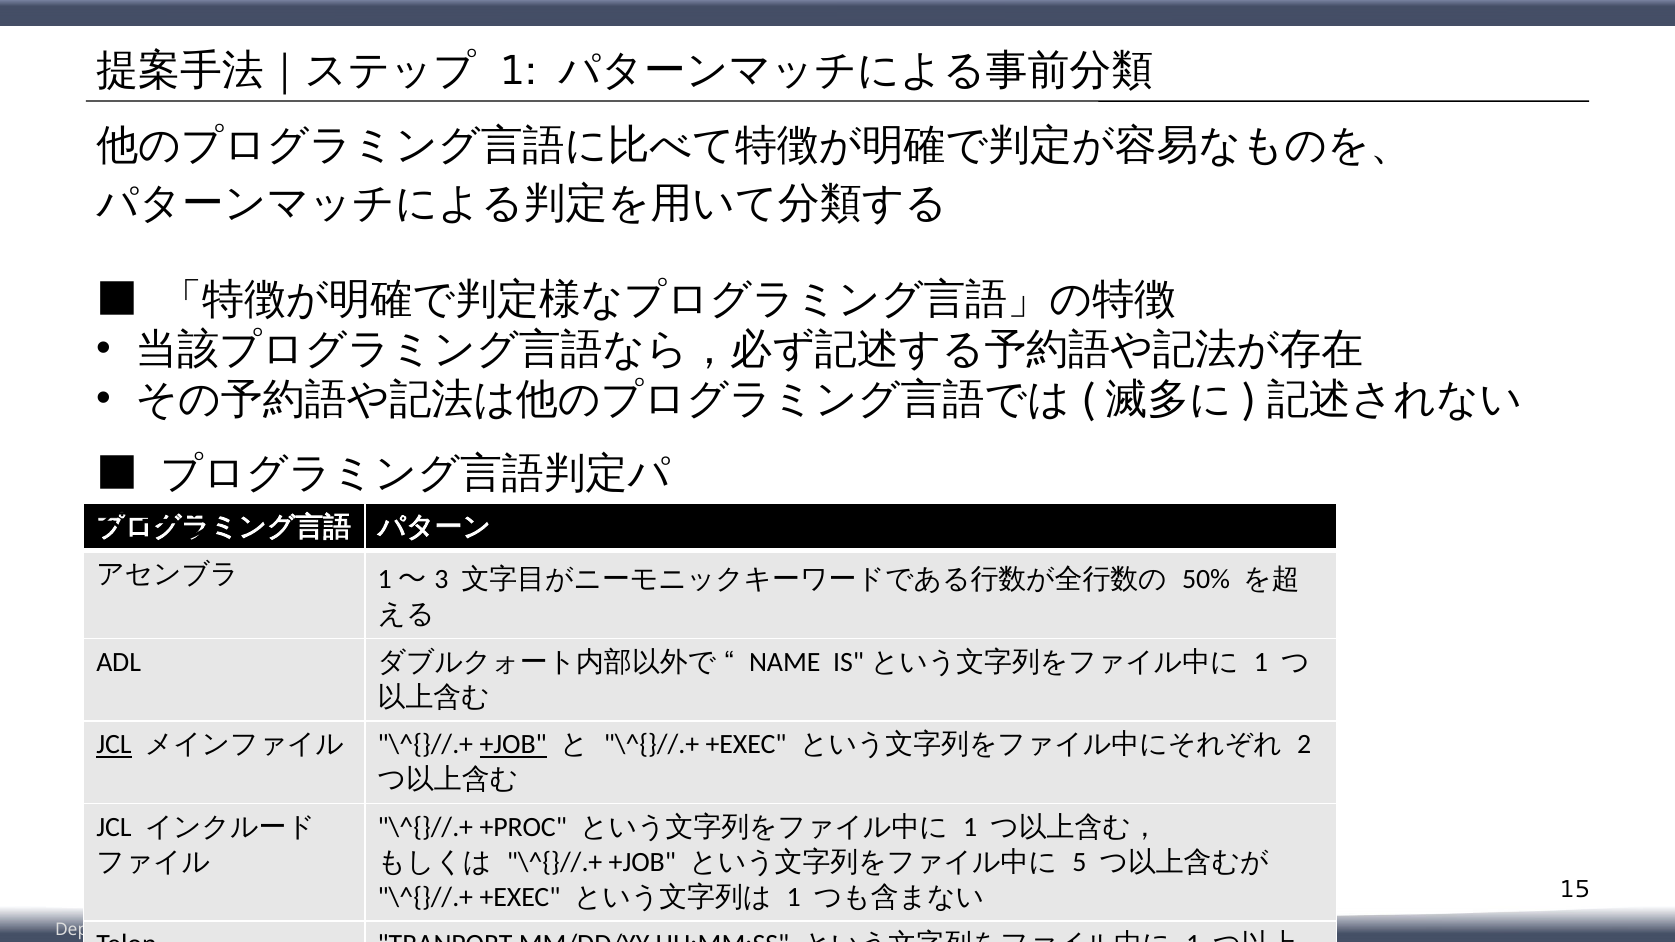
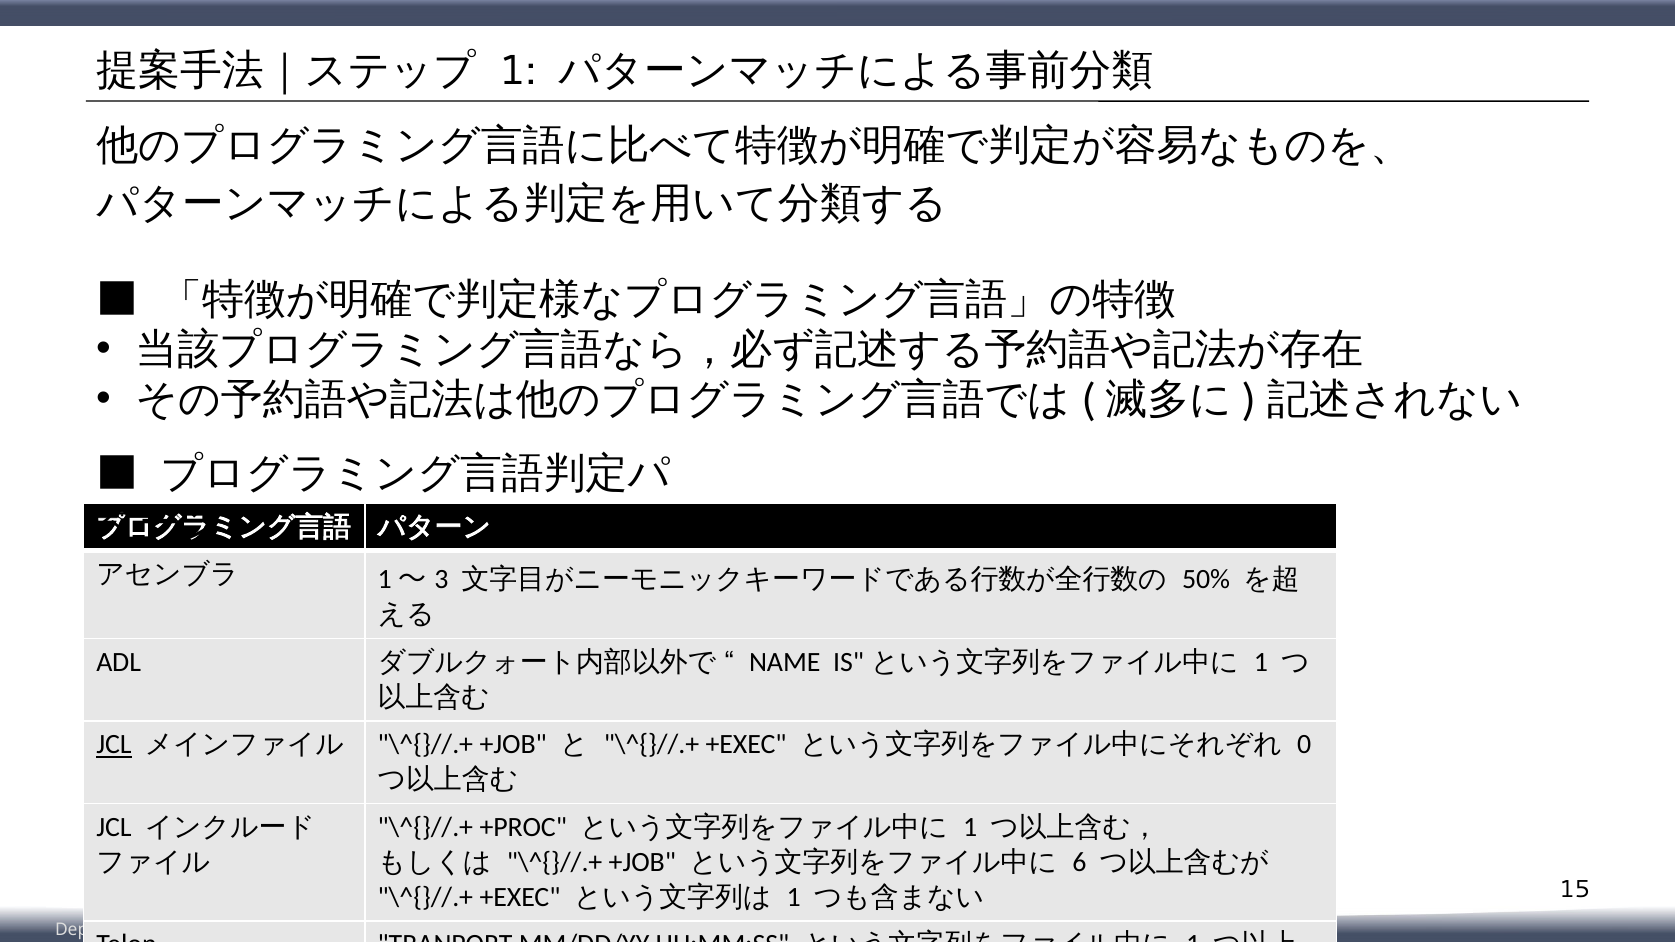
+JOB at (513, 745) underline: present -> none
2: 2 -> 0
5: 5 -> 6
